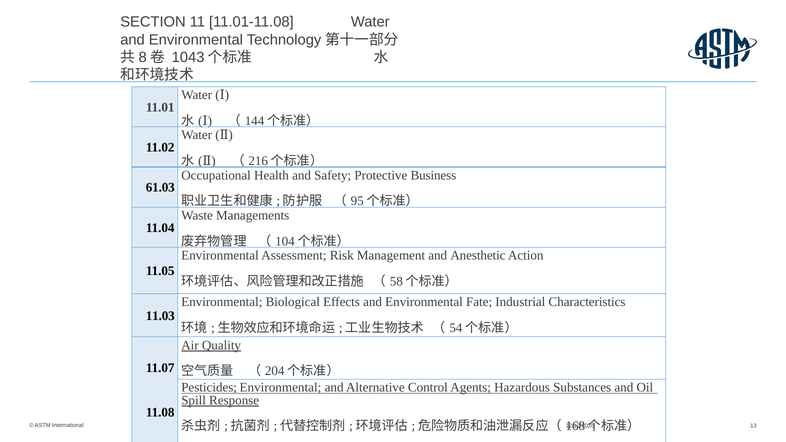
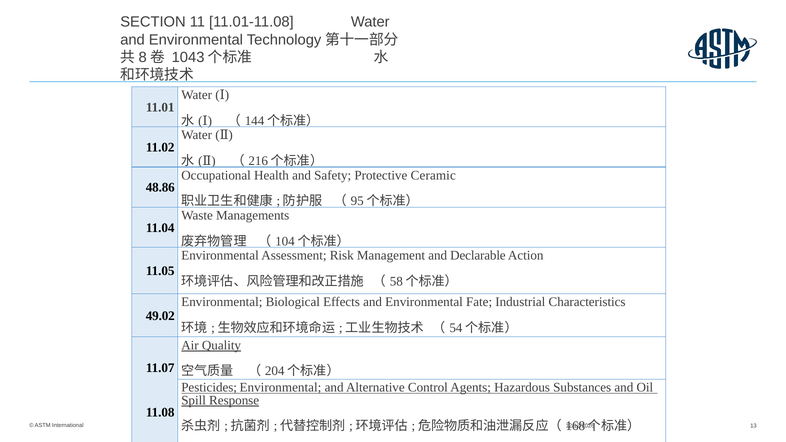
Business: Business -> Ceramic
61.03: 61.03 -> 48.86
Anesthetic: Anesthetic -> Declarable
11.03: 11.03 -> 49.02
